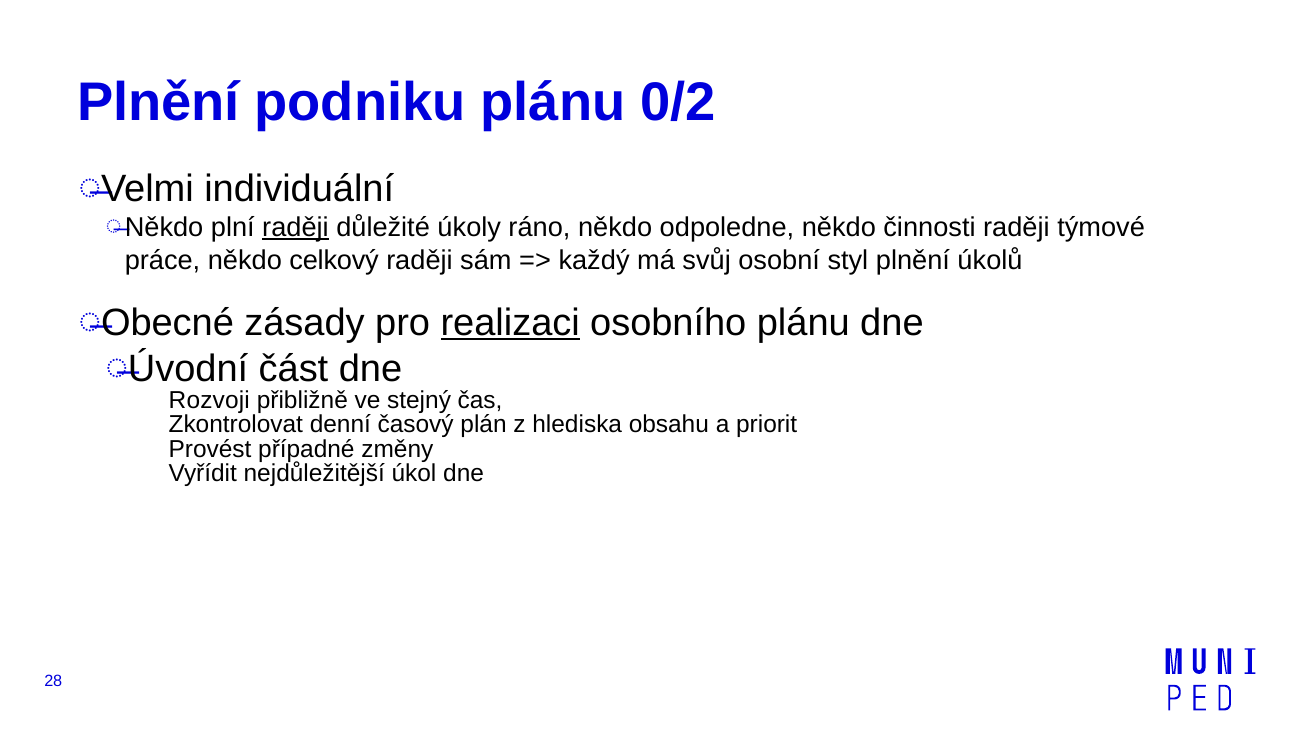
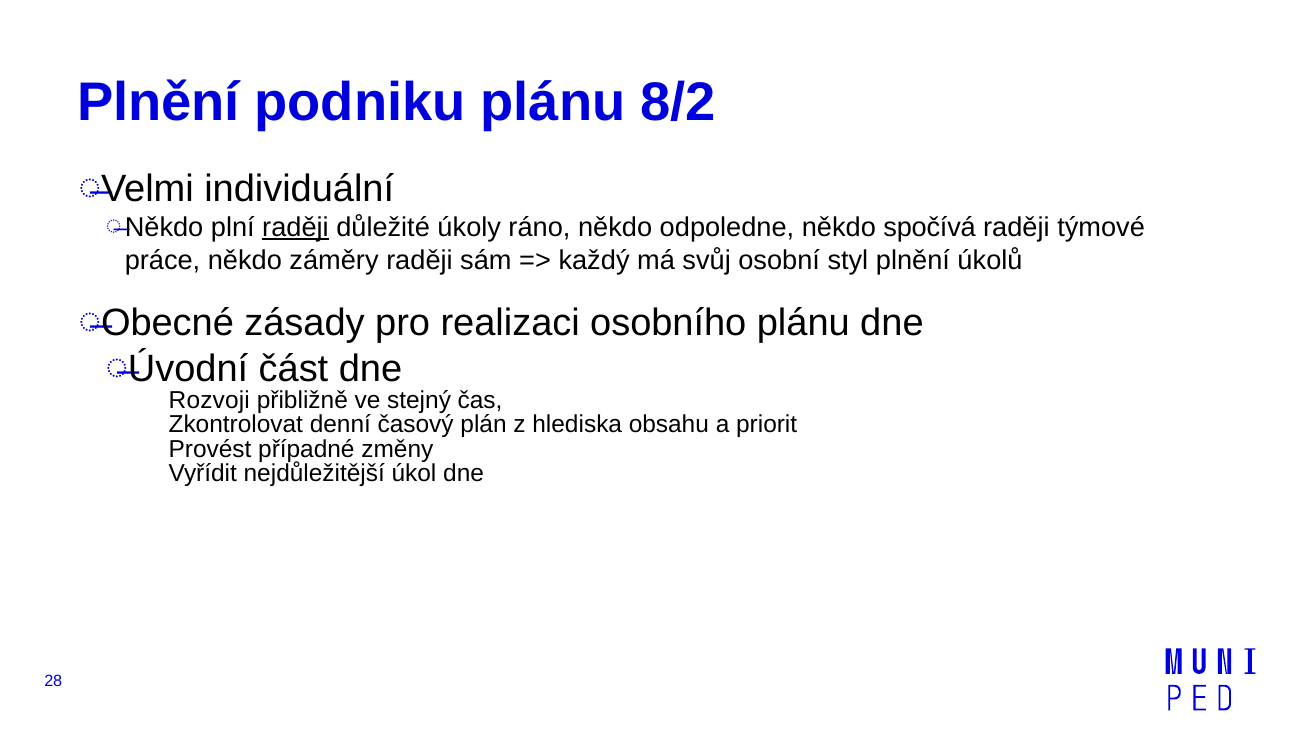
0/2: 0/2 -> 8/2
činnosti: činnosti -> spočívá
celkový: celkový -> záměry
realizaci underline: present -> none
